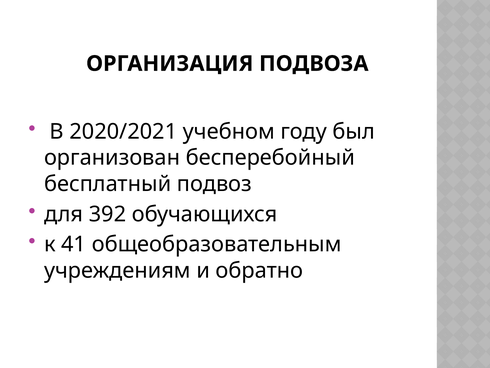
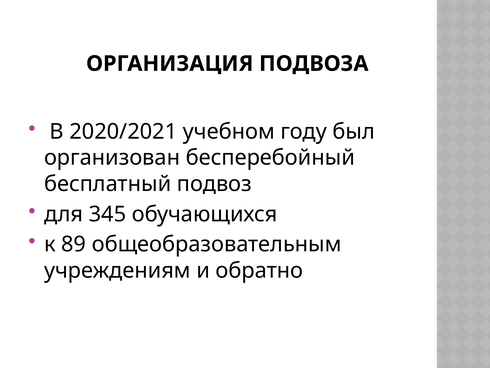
392: 392 -> 345
41: 41 -> 89
